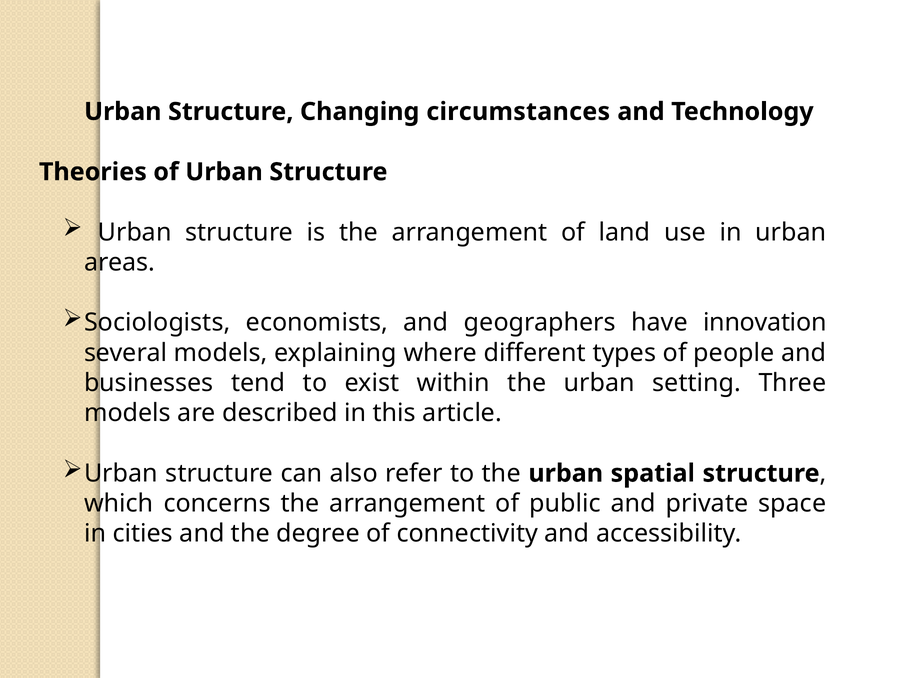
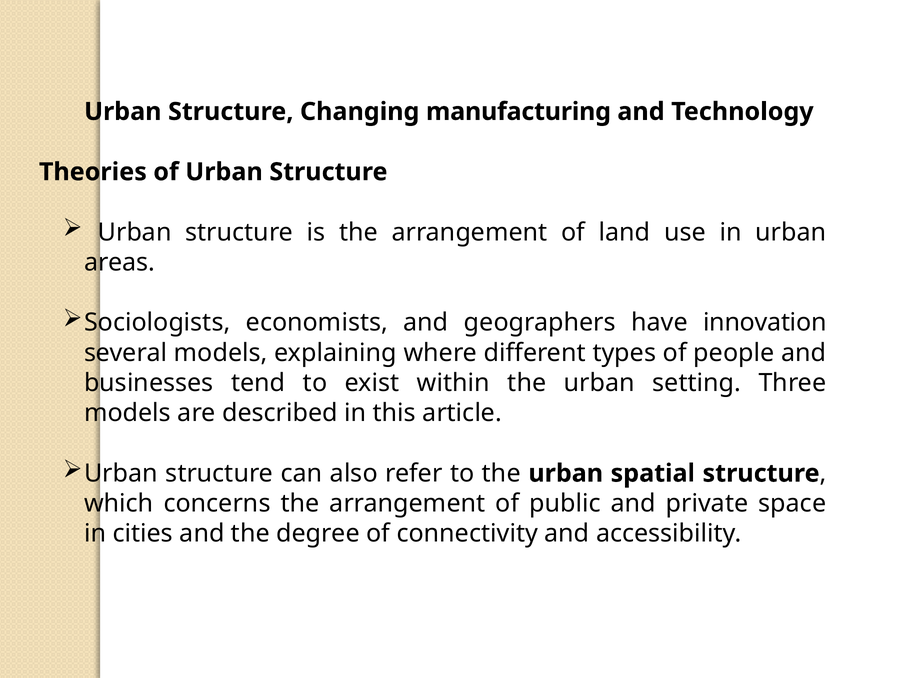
circumstances: circumstances -> manufacturing
